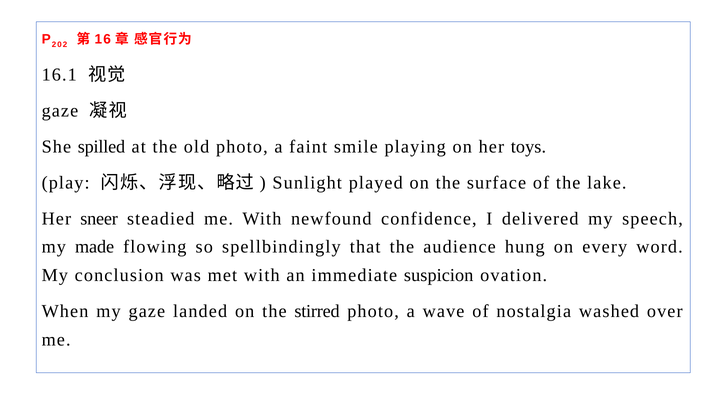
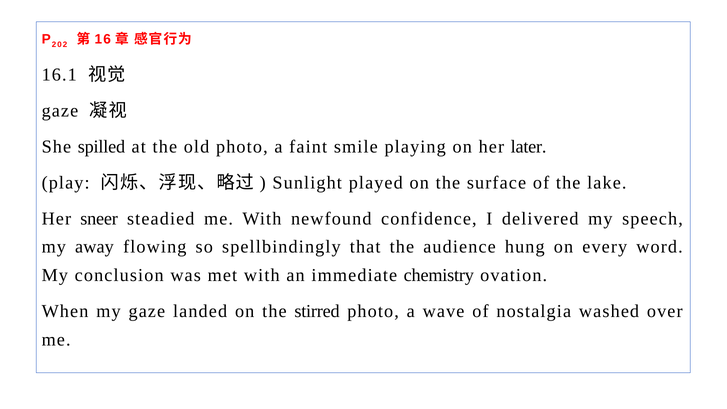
toys: toys -> later
made: made -> away
suspicion: suspicion -> chemistry
